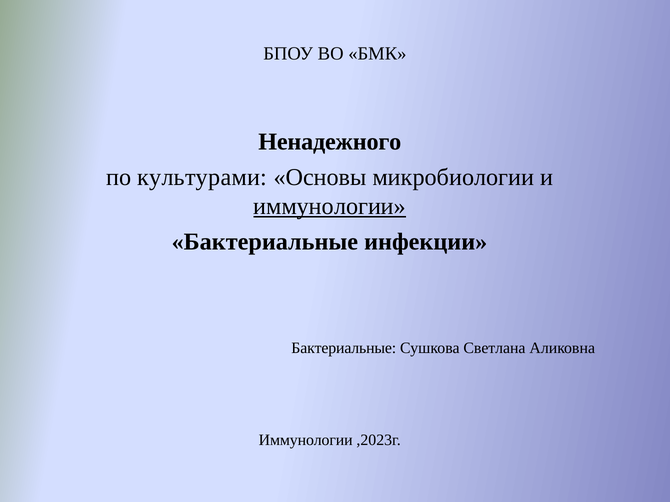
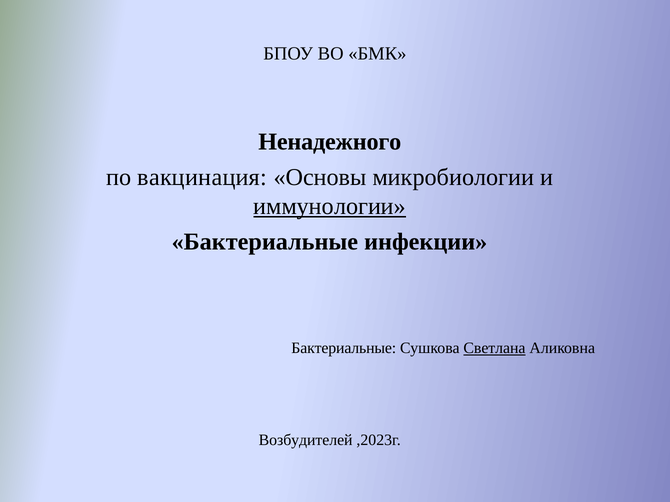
культурами: культурами -> вакцинация
Светлана underline: none -> present
Иммунологии at (306, 441): Иммунологии -> Возбудителей
